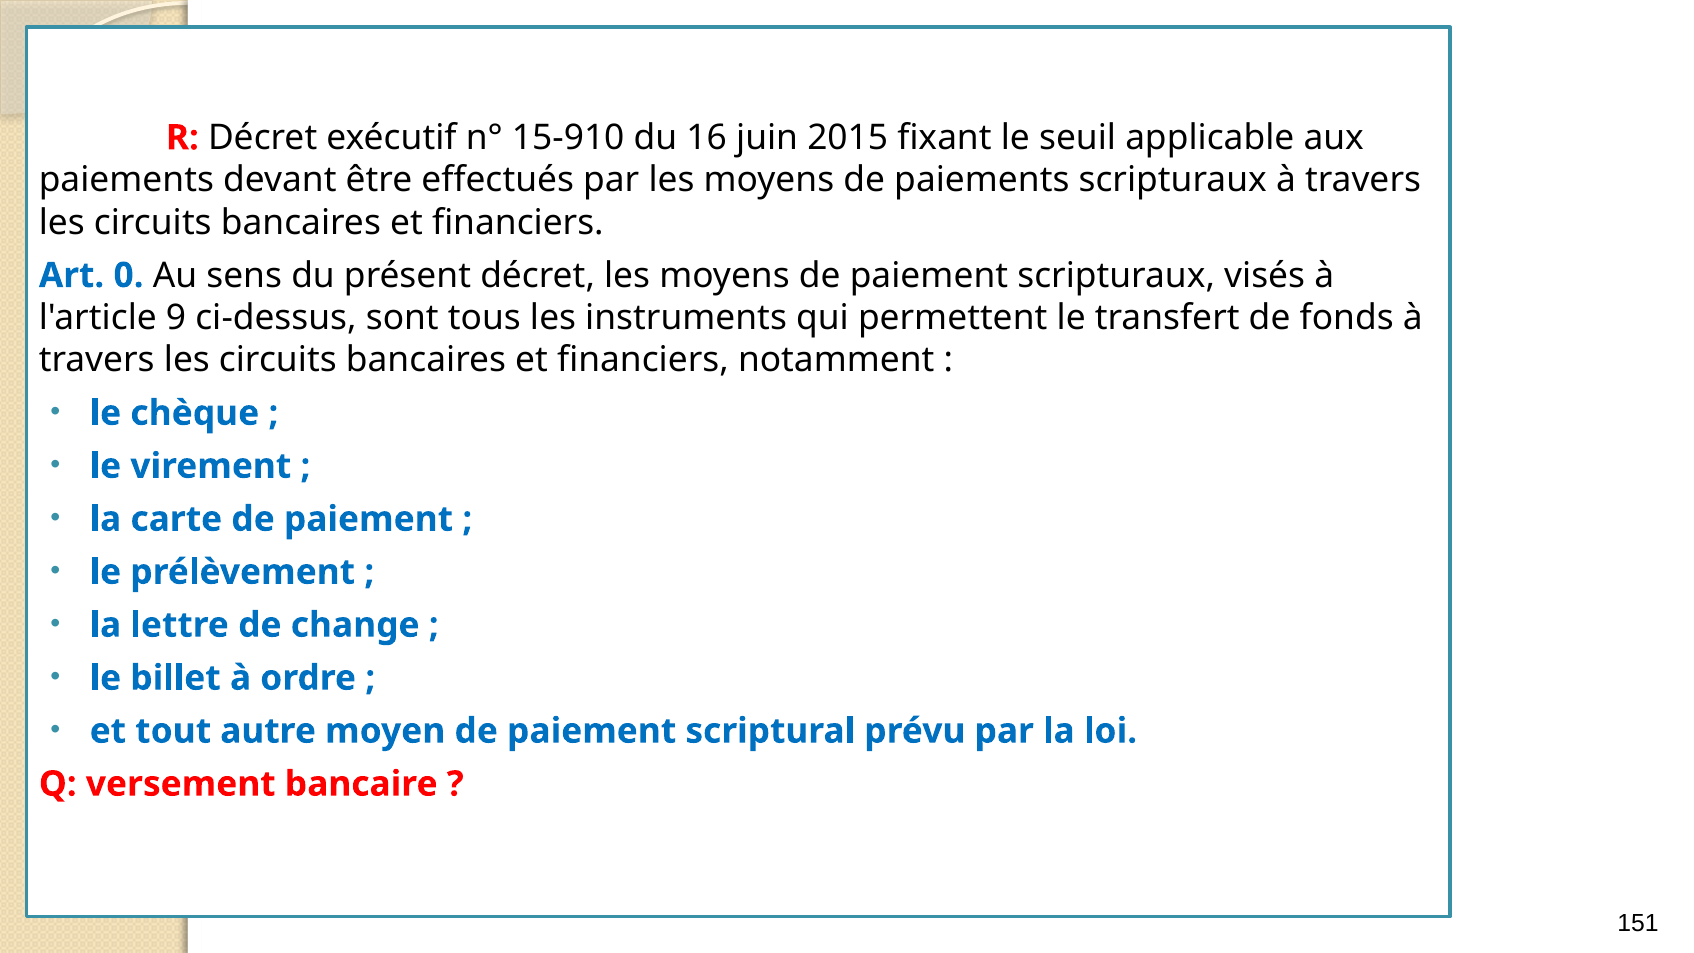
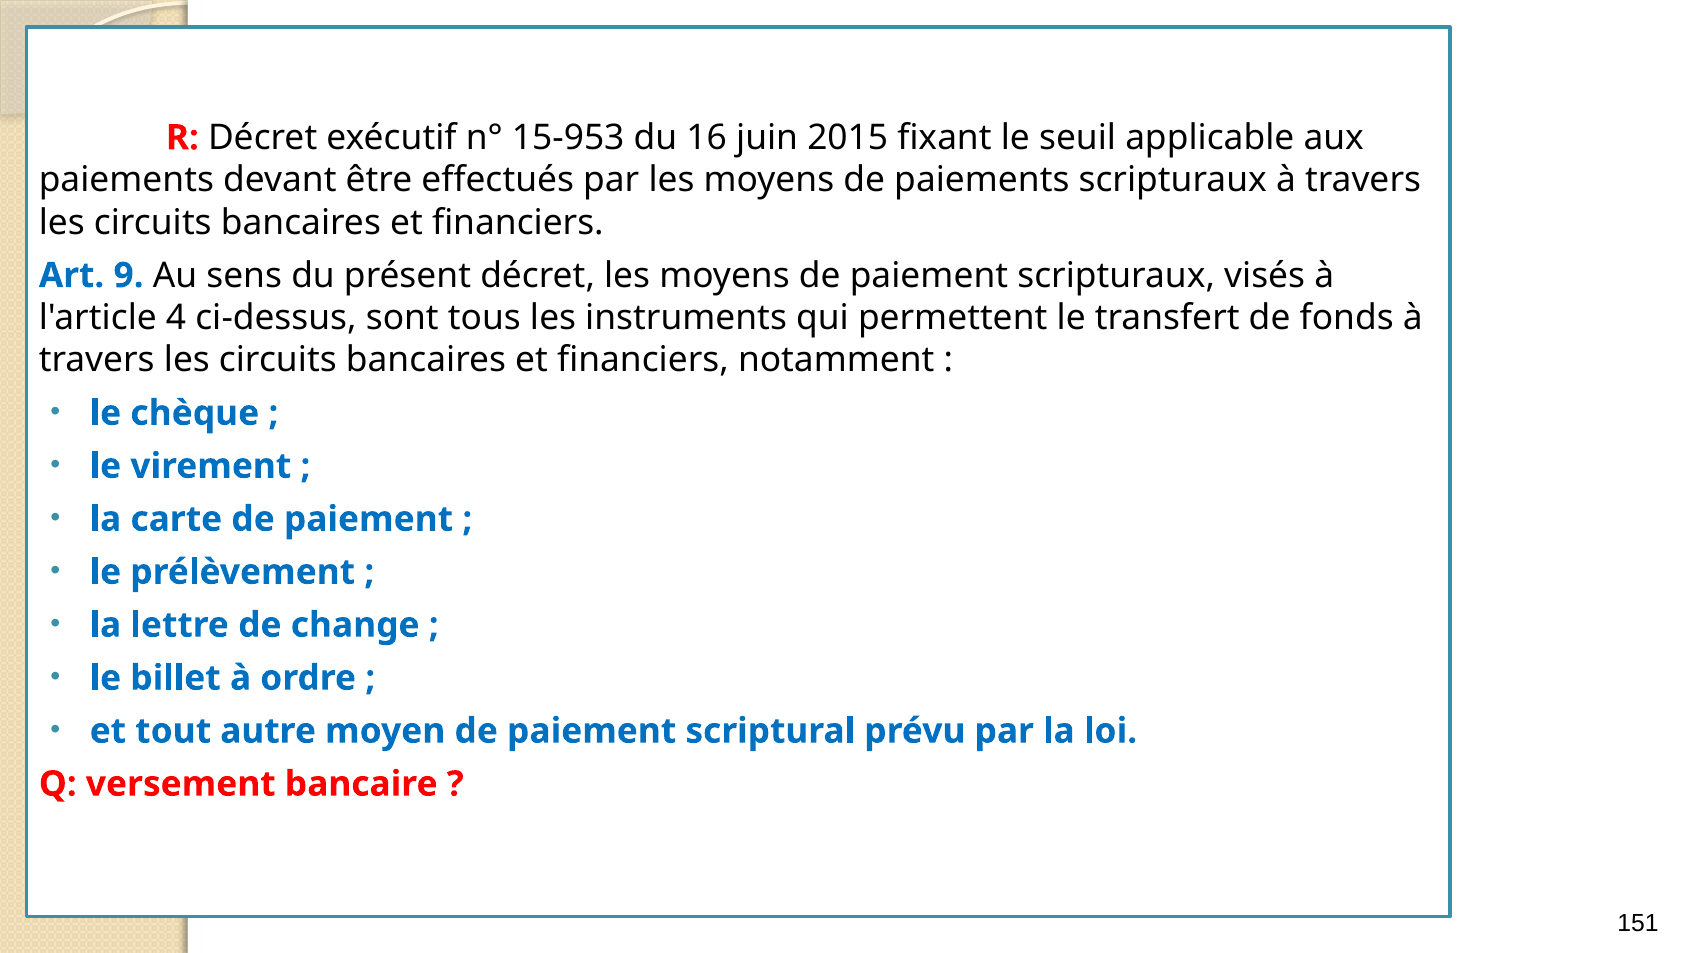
15-910: 15-910 -> 15-953
0: 0 -> 9
9: 9 -> 4
